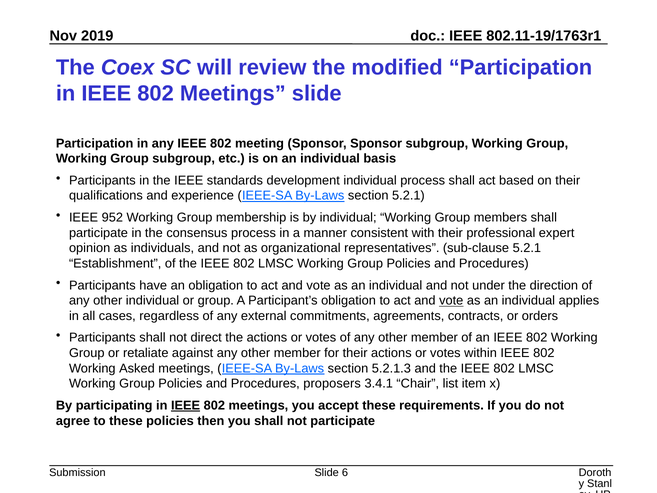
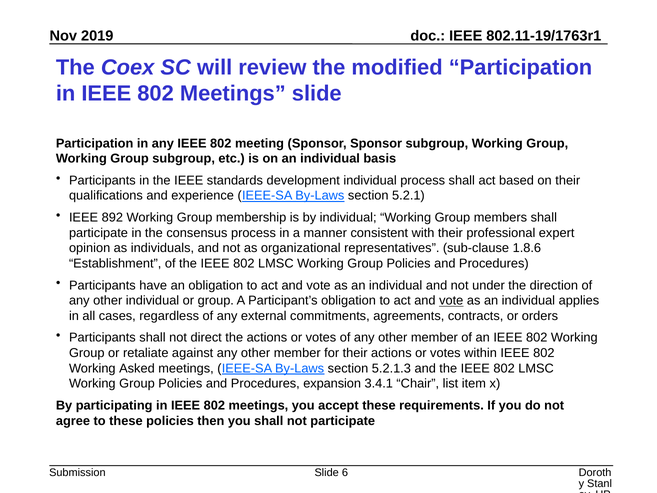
952: 952 -> 892
sub-clause 5.2.1: 5.2.1 -> 1.8.6
proposers: proposers -> expansion
IEEE at (186, 405) underline: present -> none
